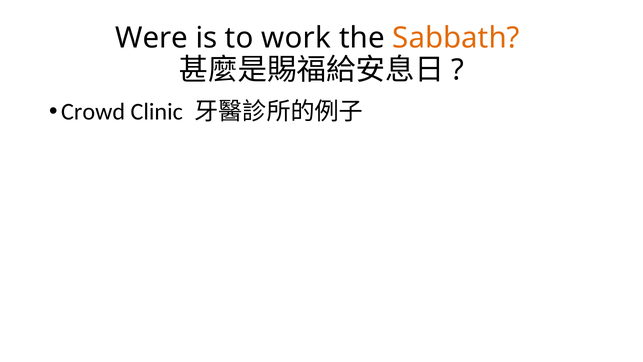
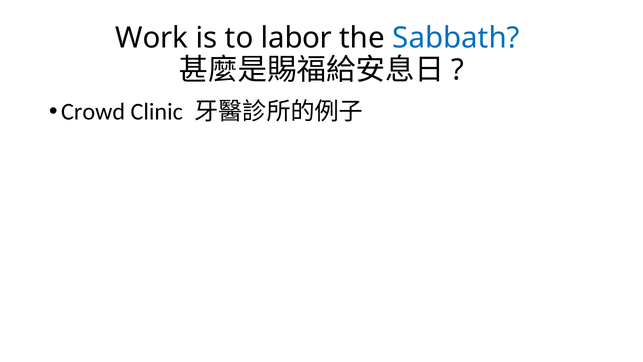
Were: Were -> Work
work: work -> labor
Sabbath colour: orange -> blue
